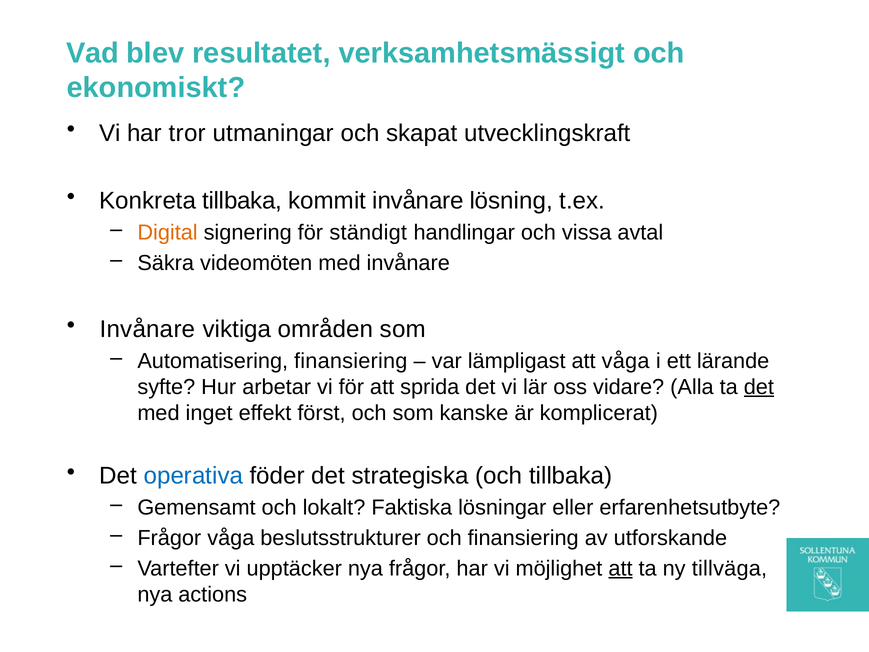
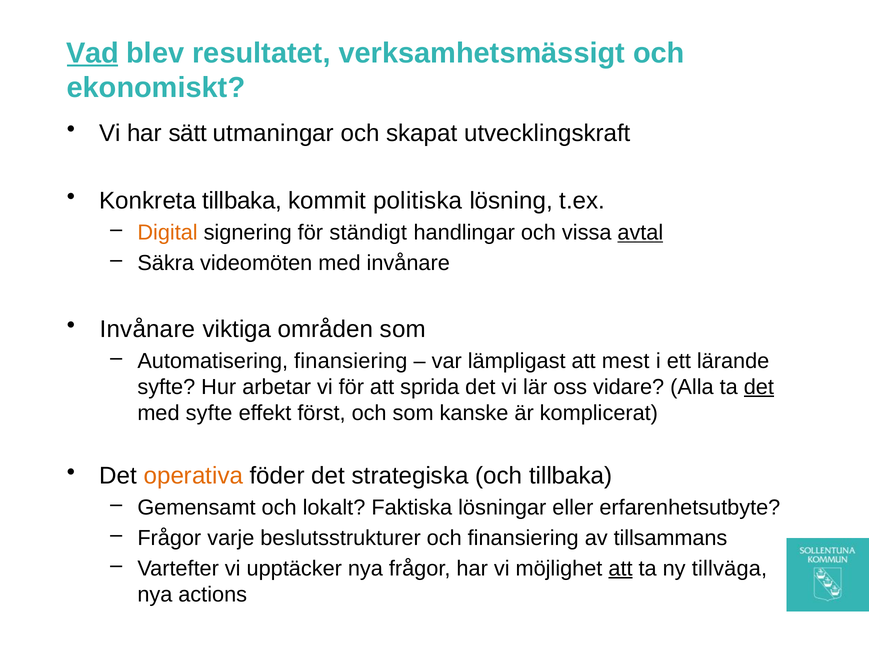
Vad underline: none -> present
tror: tror -> sätt
kommit invånare: invånare -> politiska
avtal underline: none -> present
att våga: våga -> mest
med inget: inget -> syfte
operativa colour: blue -> orange
Frågor våga: våga -> varje
utforskande: utforskande -> tillsammans
